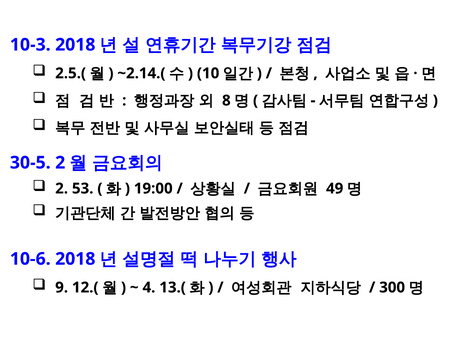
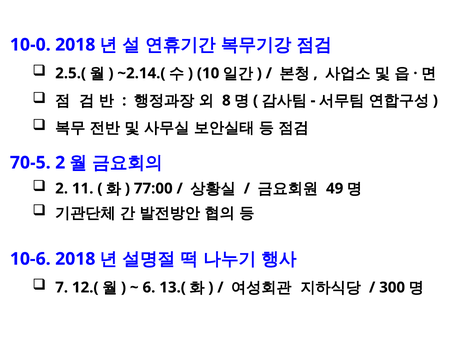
10-3: 10-3 -> 10-0
30-5: 30-5 -> 70-5
53: 53 -> 11
19:00: 19:00 -> 77:00
9: 9 -> 7
4: 4 -> 6
